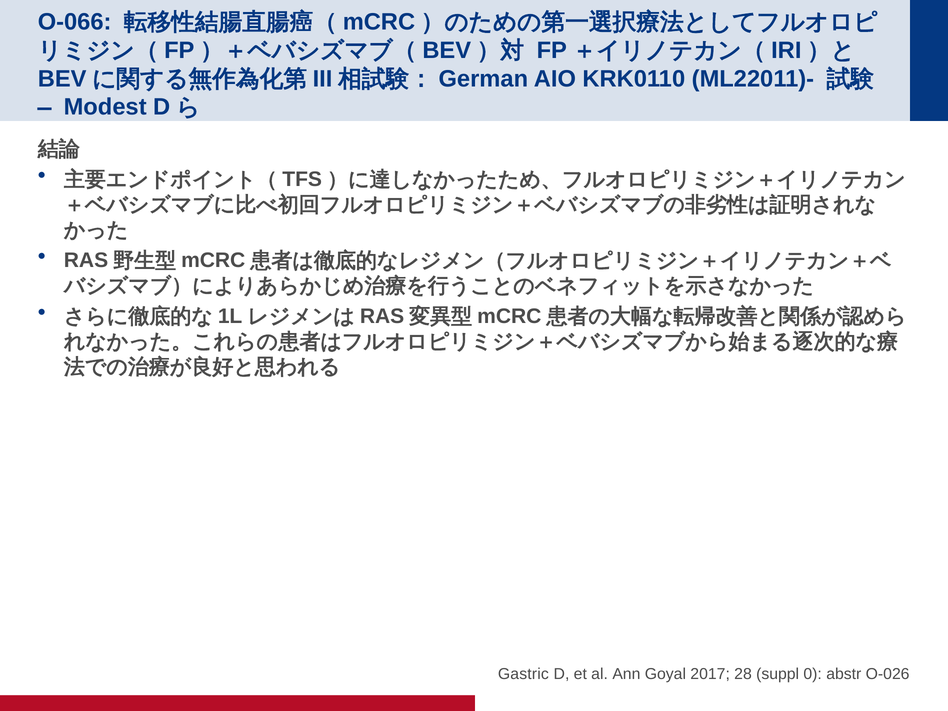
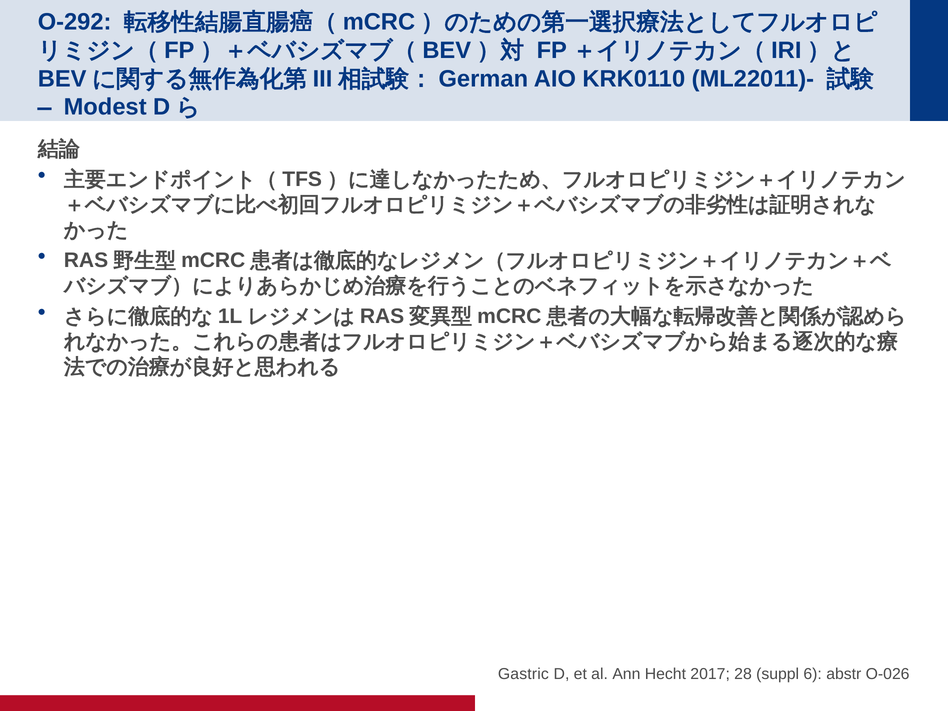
O-066: O-066 -> O-292
Goyal: Goyal -> Hecht
0: 0 -> 6
